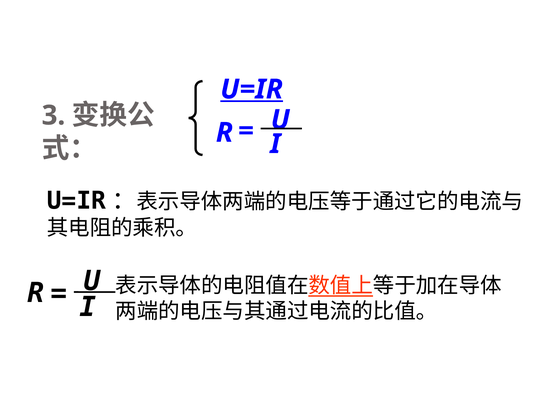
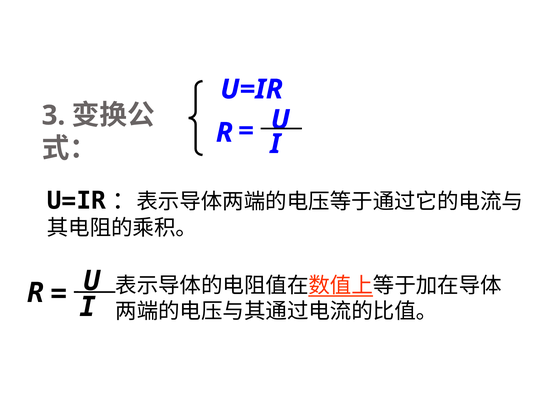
U=IR underline: present -> none
